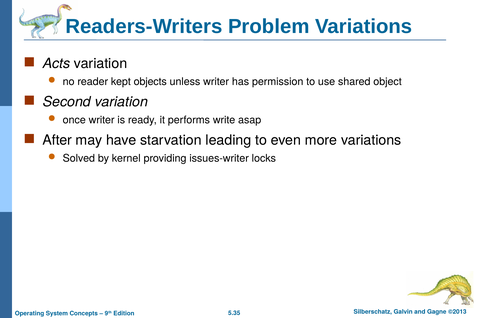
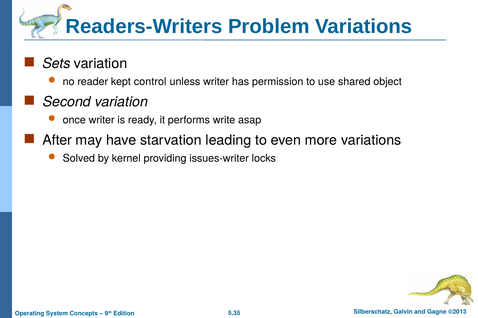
Acts: Acts -> Sets
objects: objects -> control
